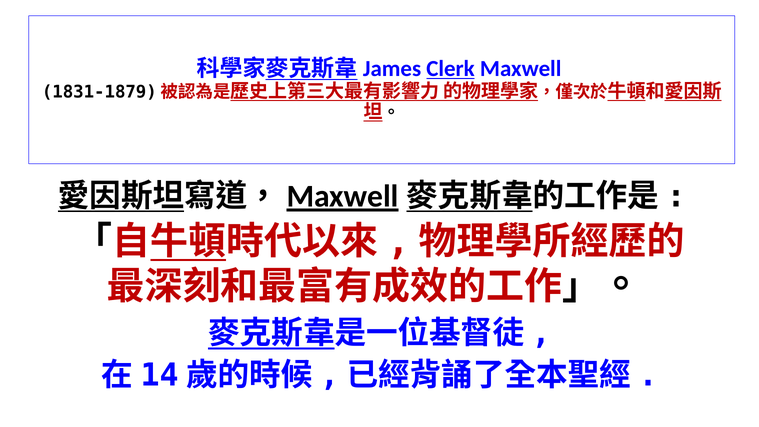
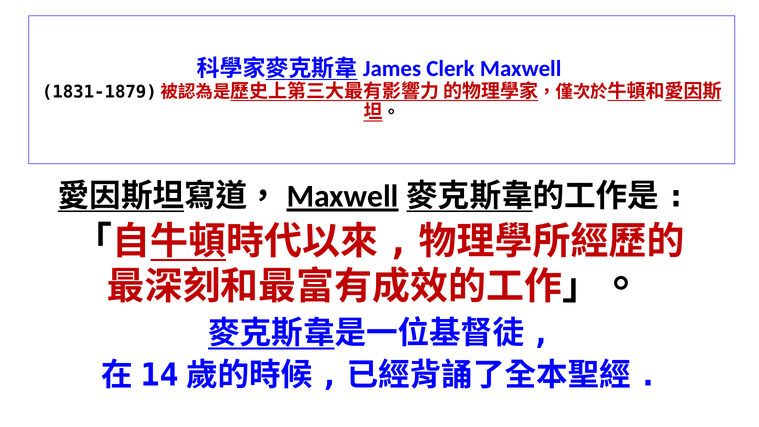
Clerk underline: present -> none
